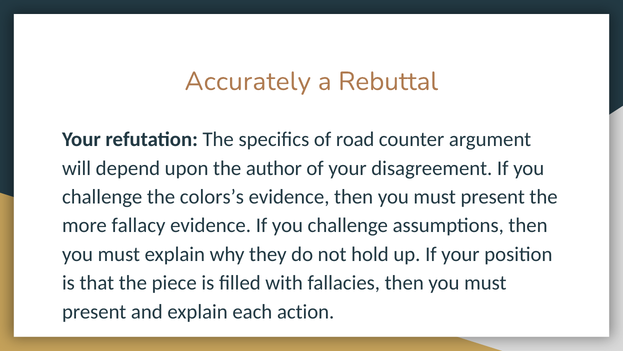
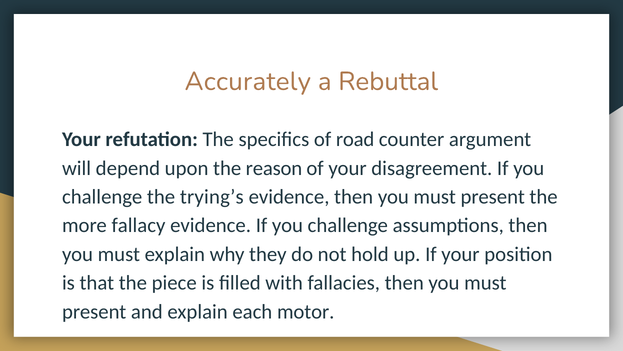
author: author -> reason
colors’s: colors’s -> trying’s
action: action -> motor
